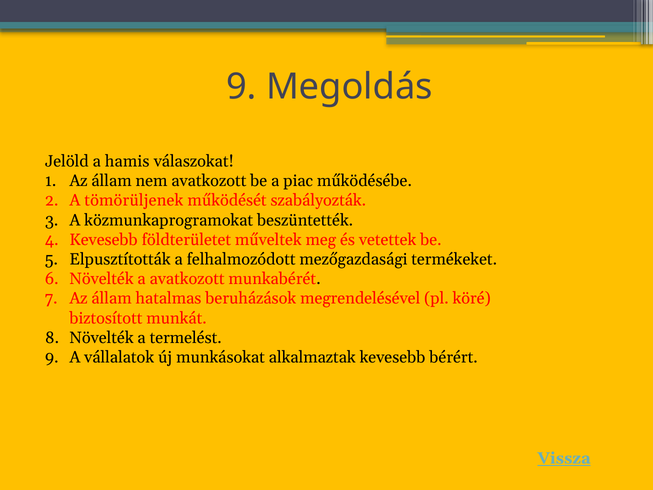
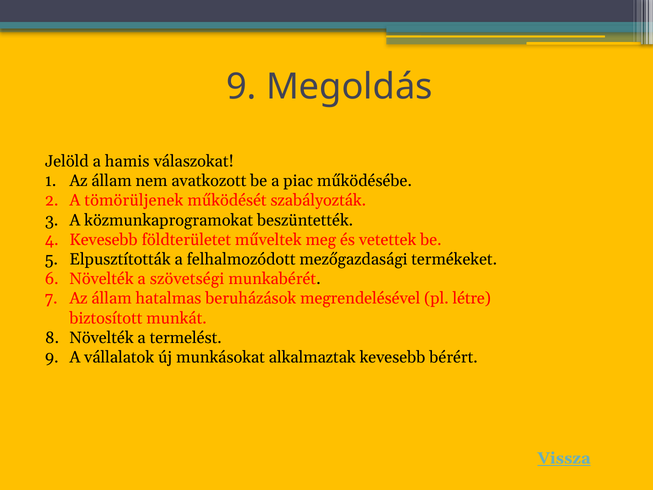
a avatkozott: avatkozott -> szövetségi
köré: köré -> létre
